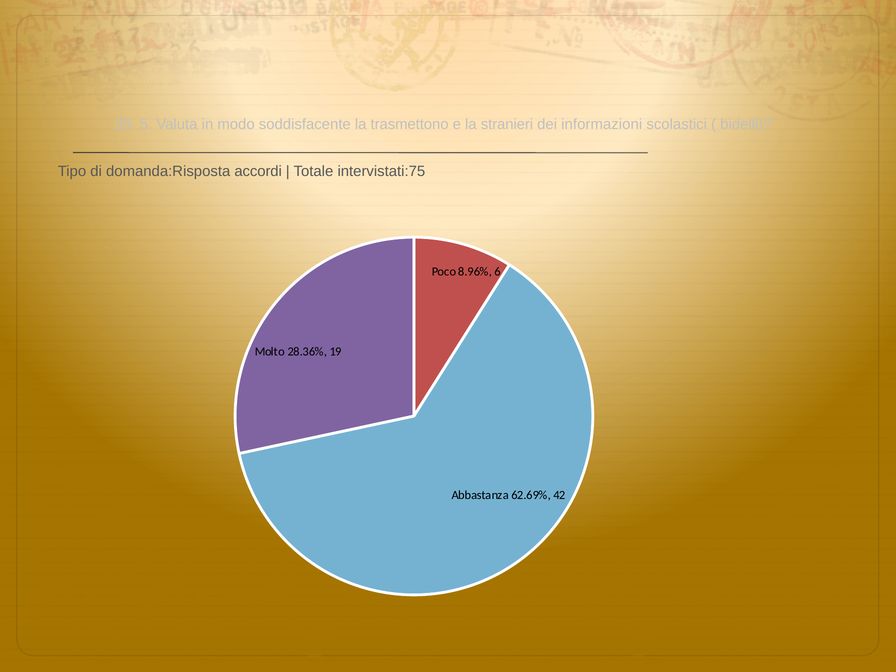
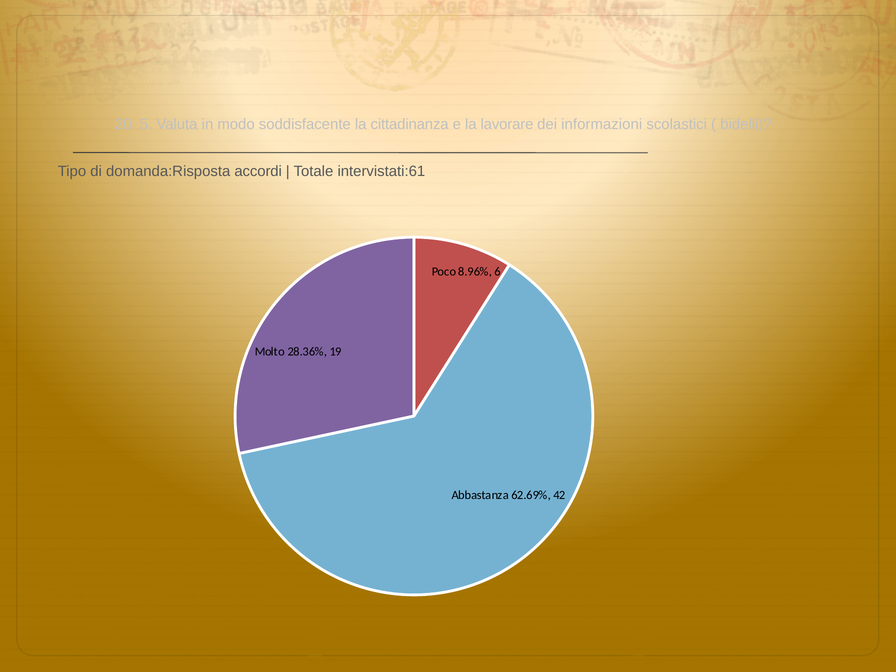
trasmettono: trasmettono -> cittadinanza
stranieri: stranieri -> lavorare
intervistati:75: intervistati:75 -> intervistati:61
